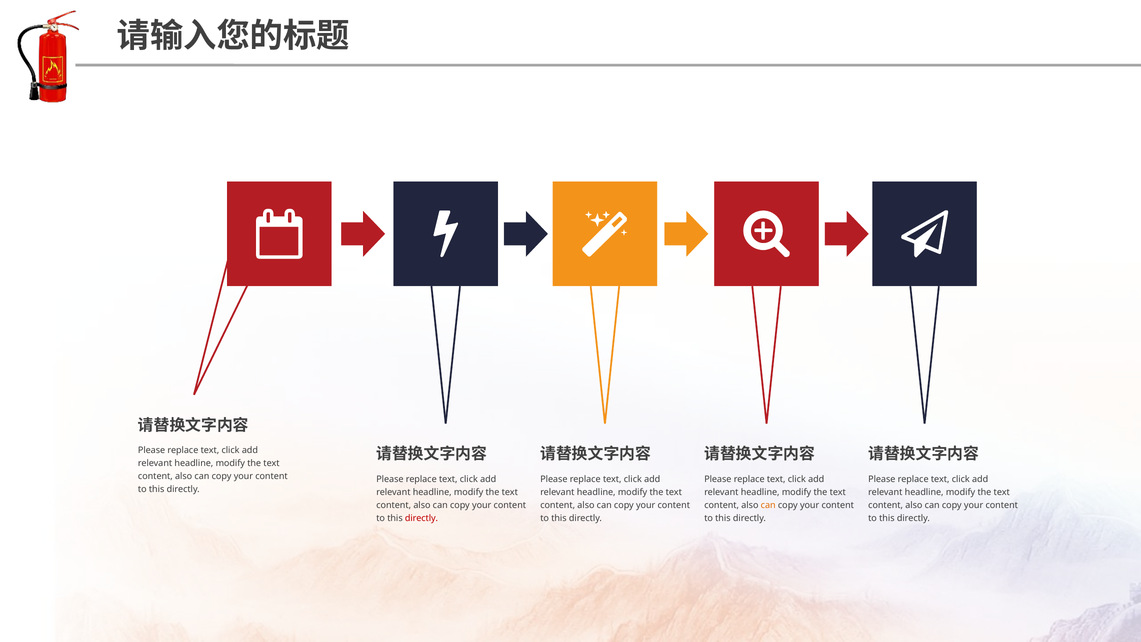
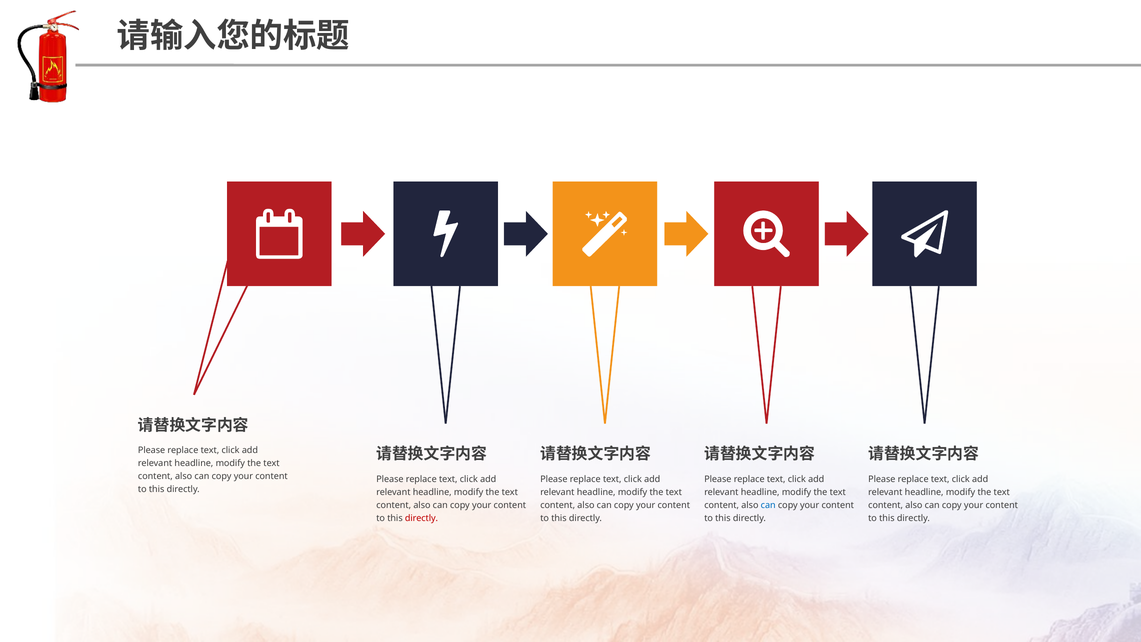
can at (768, 505) colour: orange -> blue
